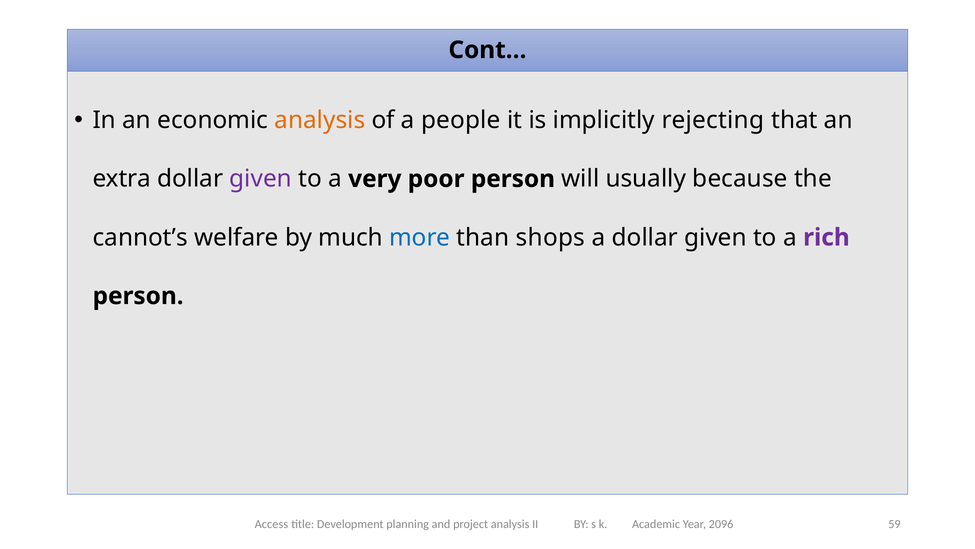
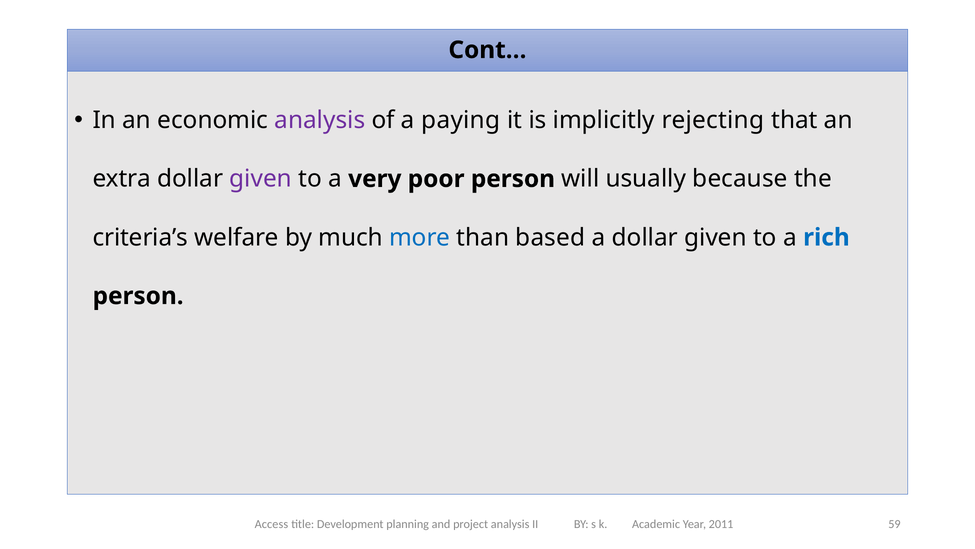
analysis at (320, 120) colour: orange -> purple
people: people -> paying
cannot’s: cannot’s -> criteria’s
shops: shops -> based
rich colour: purple -> blue
2096: 2096 -> 2011
